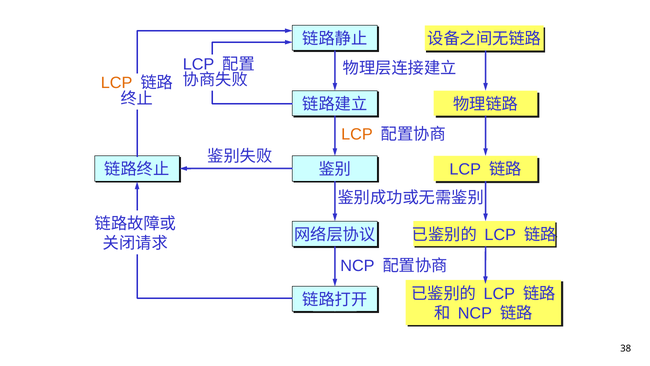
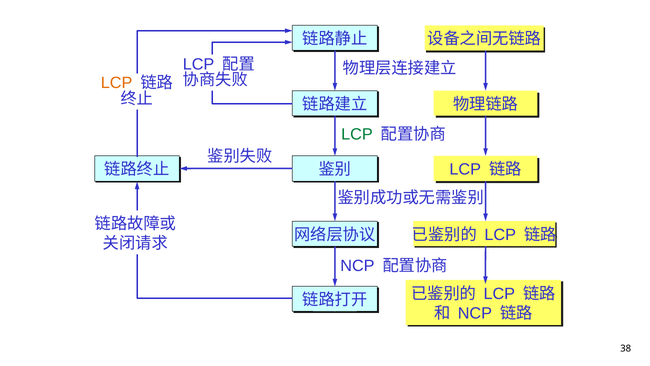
LCP at (357, 134) colour: orange -> green
